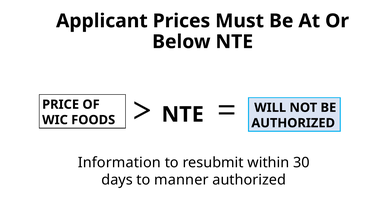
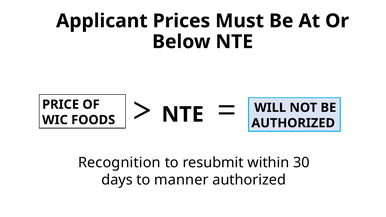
Information: Information -> Recognition
